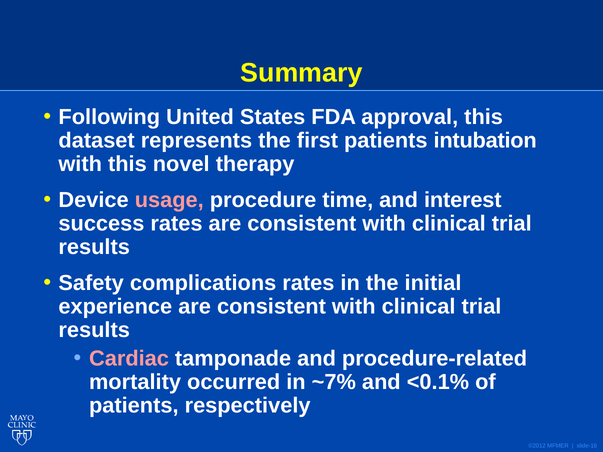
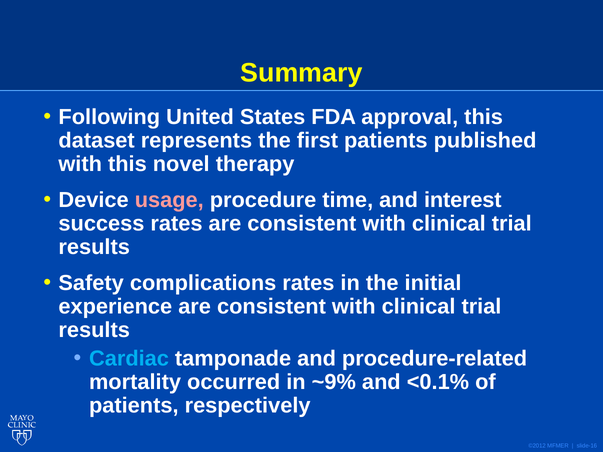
intubation: intubation -> published
Cardiac colour: pink -> light blue
~7%: ~7% -> ~9%
